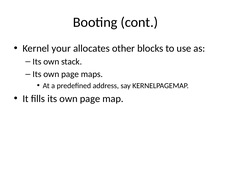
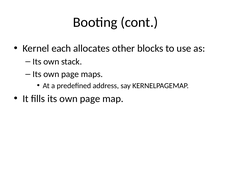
your: your -> each
